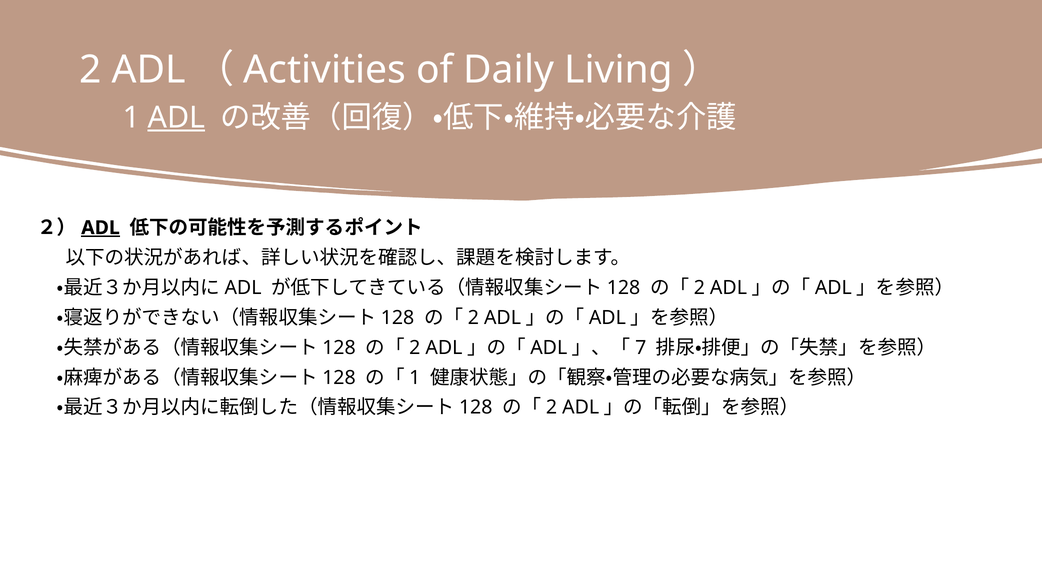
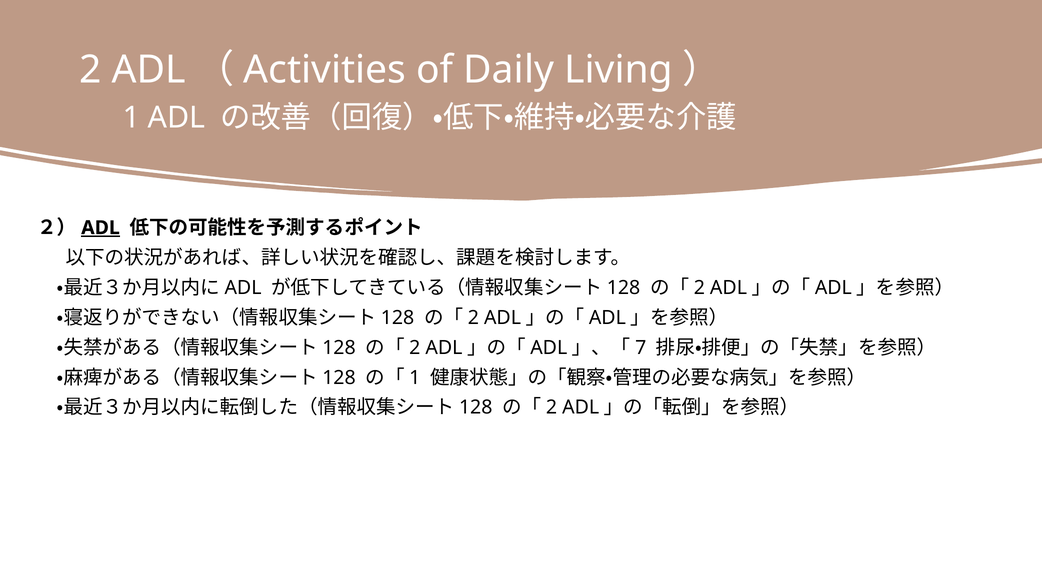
ADL at (176, 117) underline: present -> none
